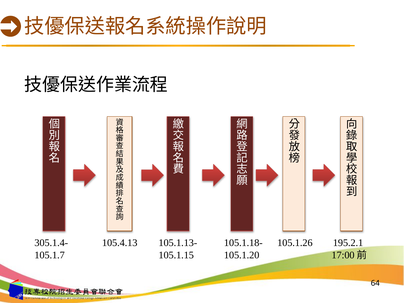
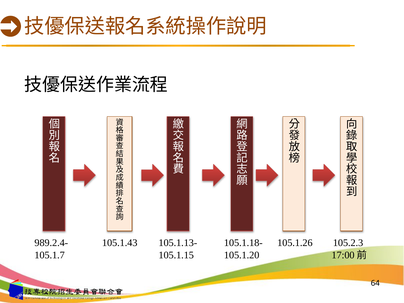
305.1.4-: 305.1.4- -> 989.2.4-
105.4.13: 105.4.13 -> 105.1.43
195.2.1: 195.2.1 -> 105.2.3
